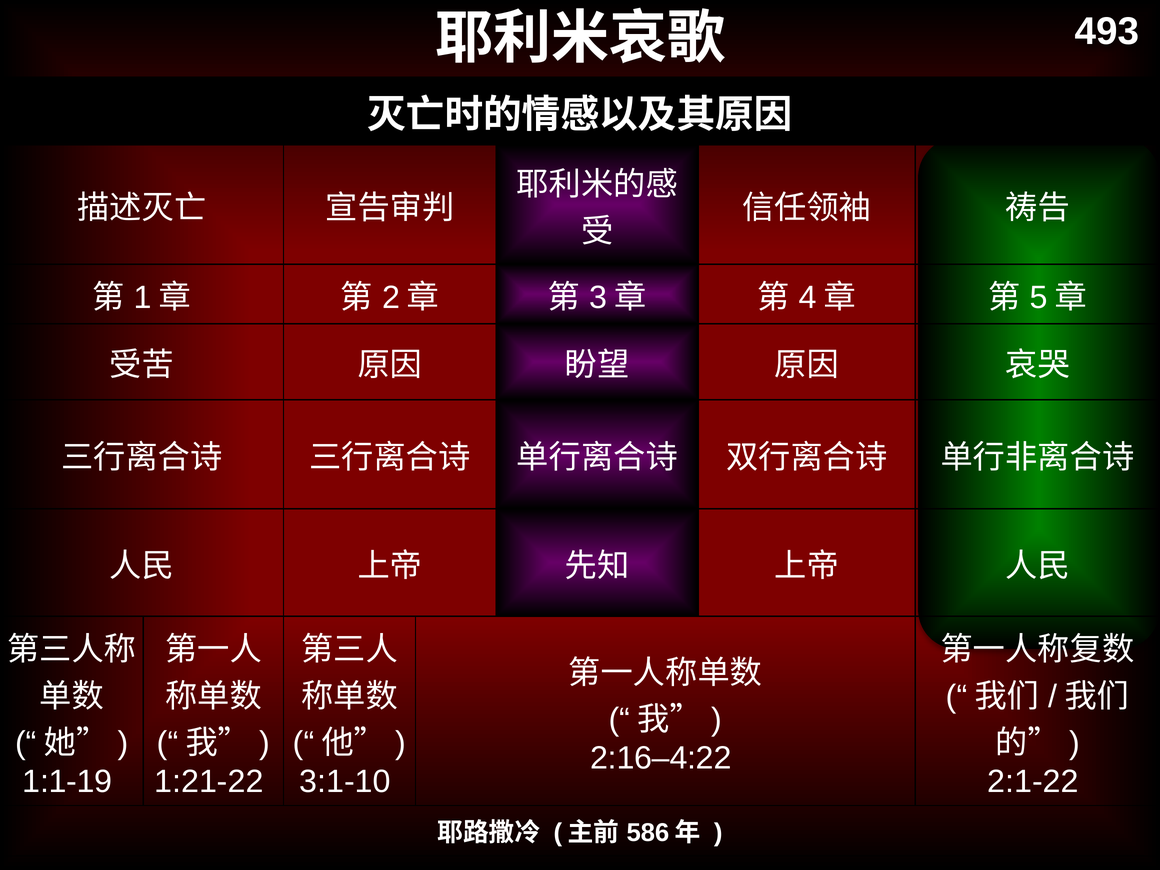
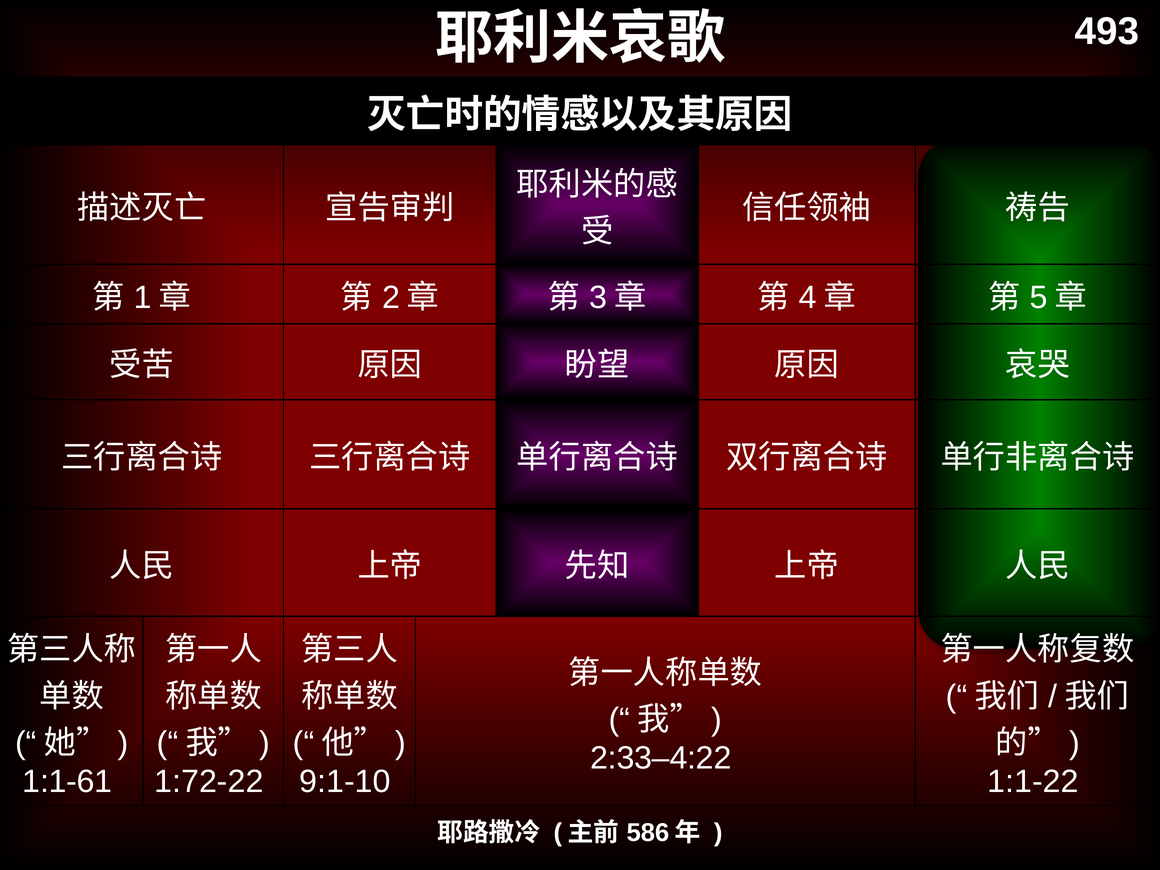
2:16–4:22: 2:16–4:22 -> 2:33–4:22
1:1-19: 1:1-19 -> 1:1-61
1:21-22: 1:21-22 -> 1:72-22
3:1-10: 3:1-10 -> 9:1-10
2:1-22: 2:1-22 -> 1:1-22
